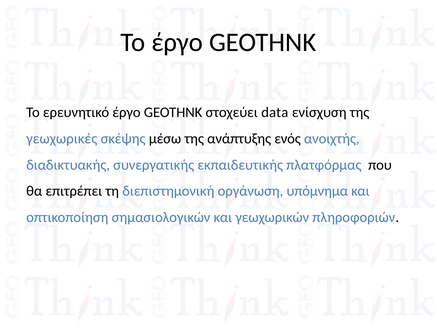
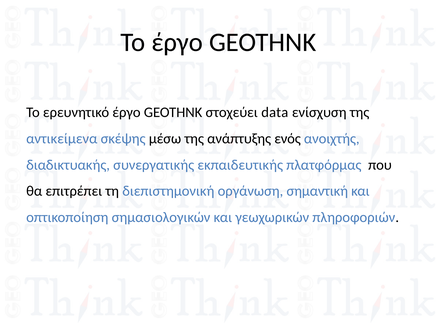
γεωχωρικές: γεωχωρικές -> αντικείμενα
υπόμνημα: υπόμνημα -> σημαντική
